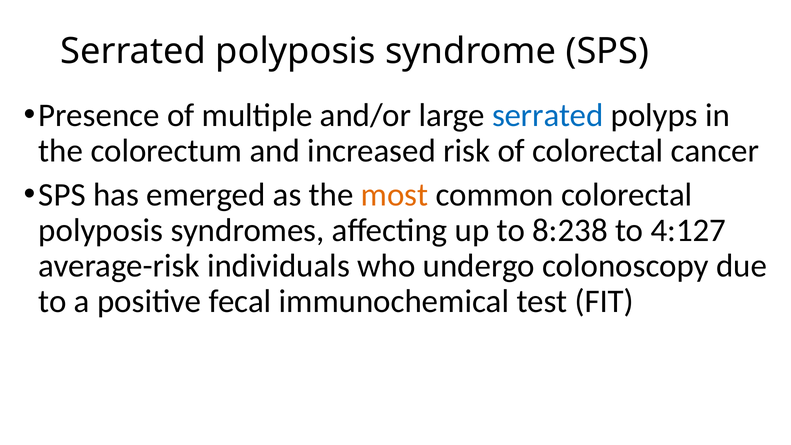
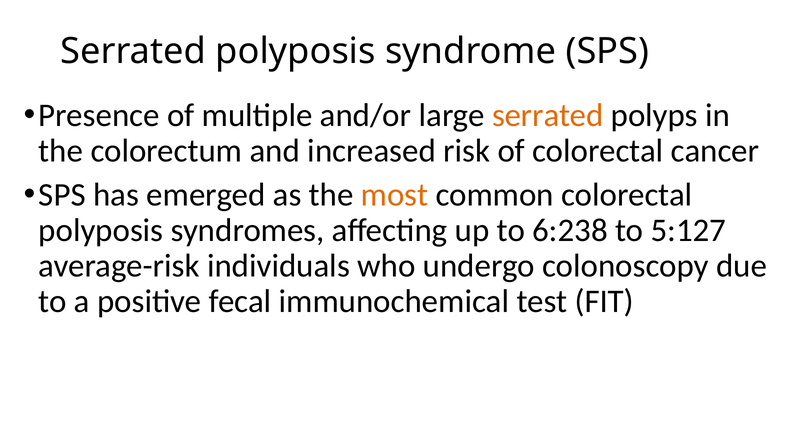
serrated at (548, 115) colour: blue -> orange
8:238: 8:238 -> 6:238
4:127: 4:127 -> 5:127
